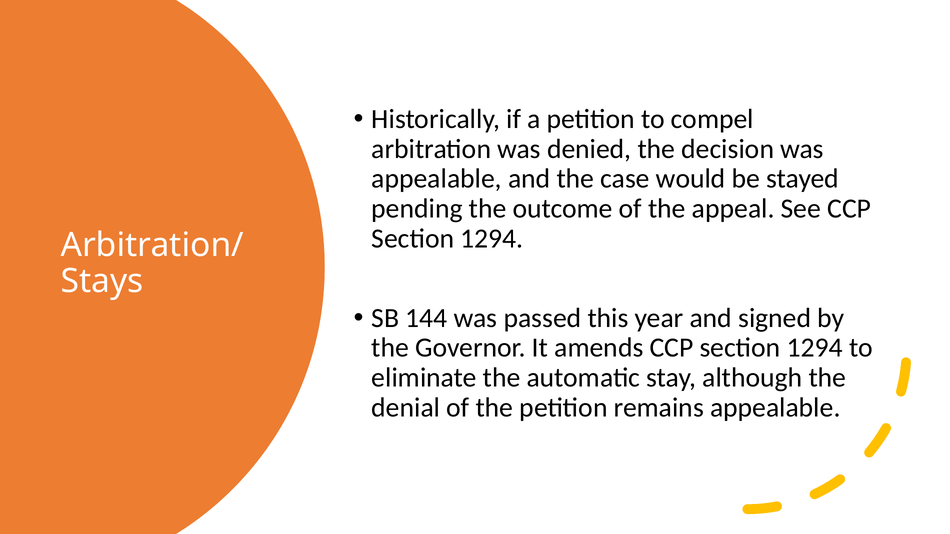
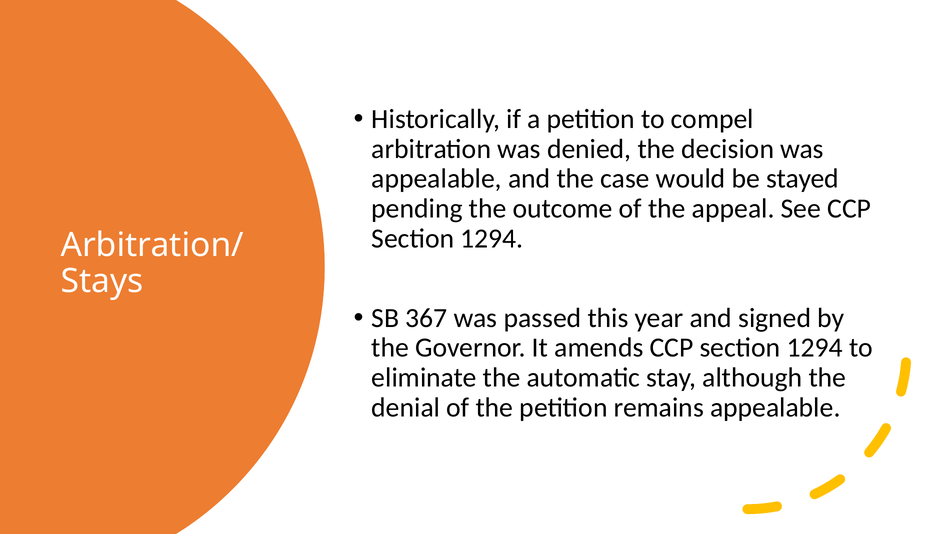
144: 144 -> 367
